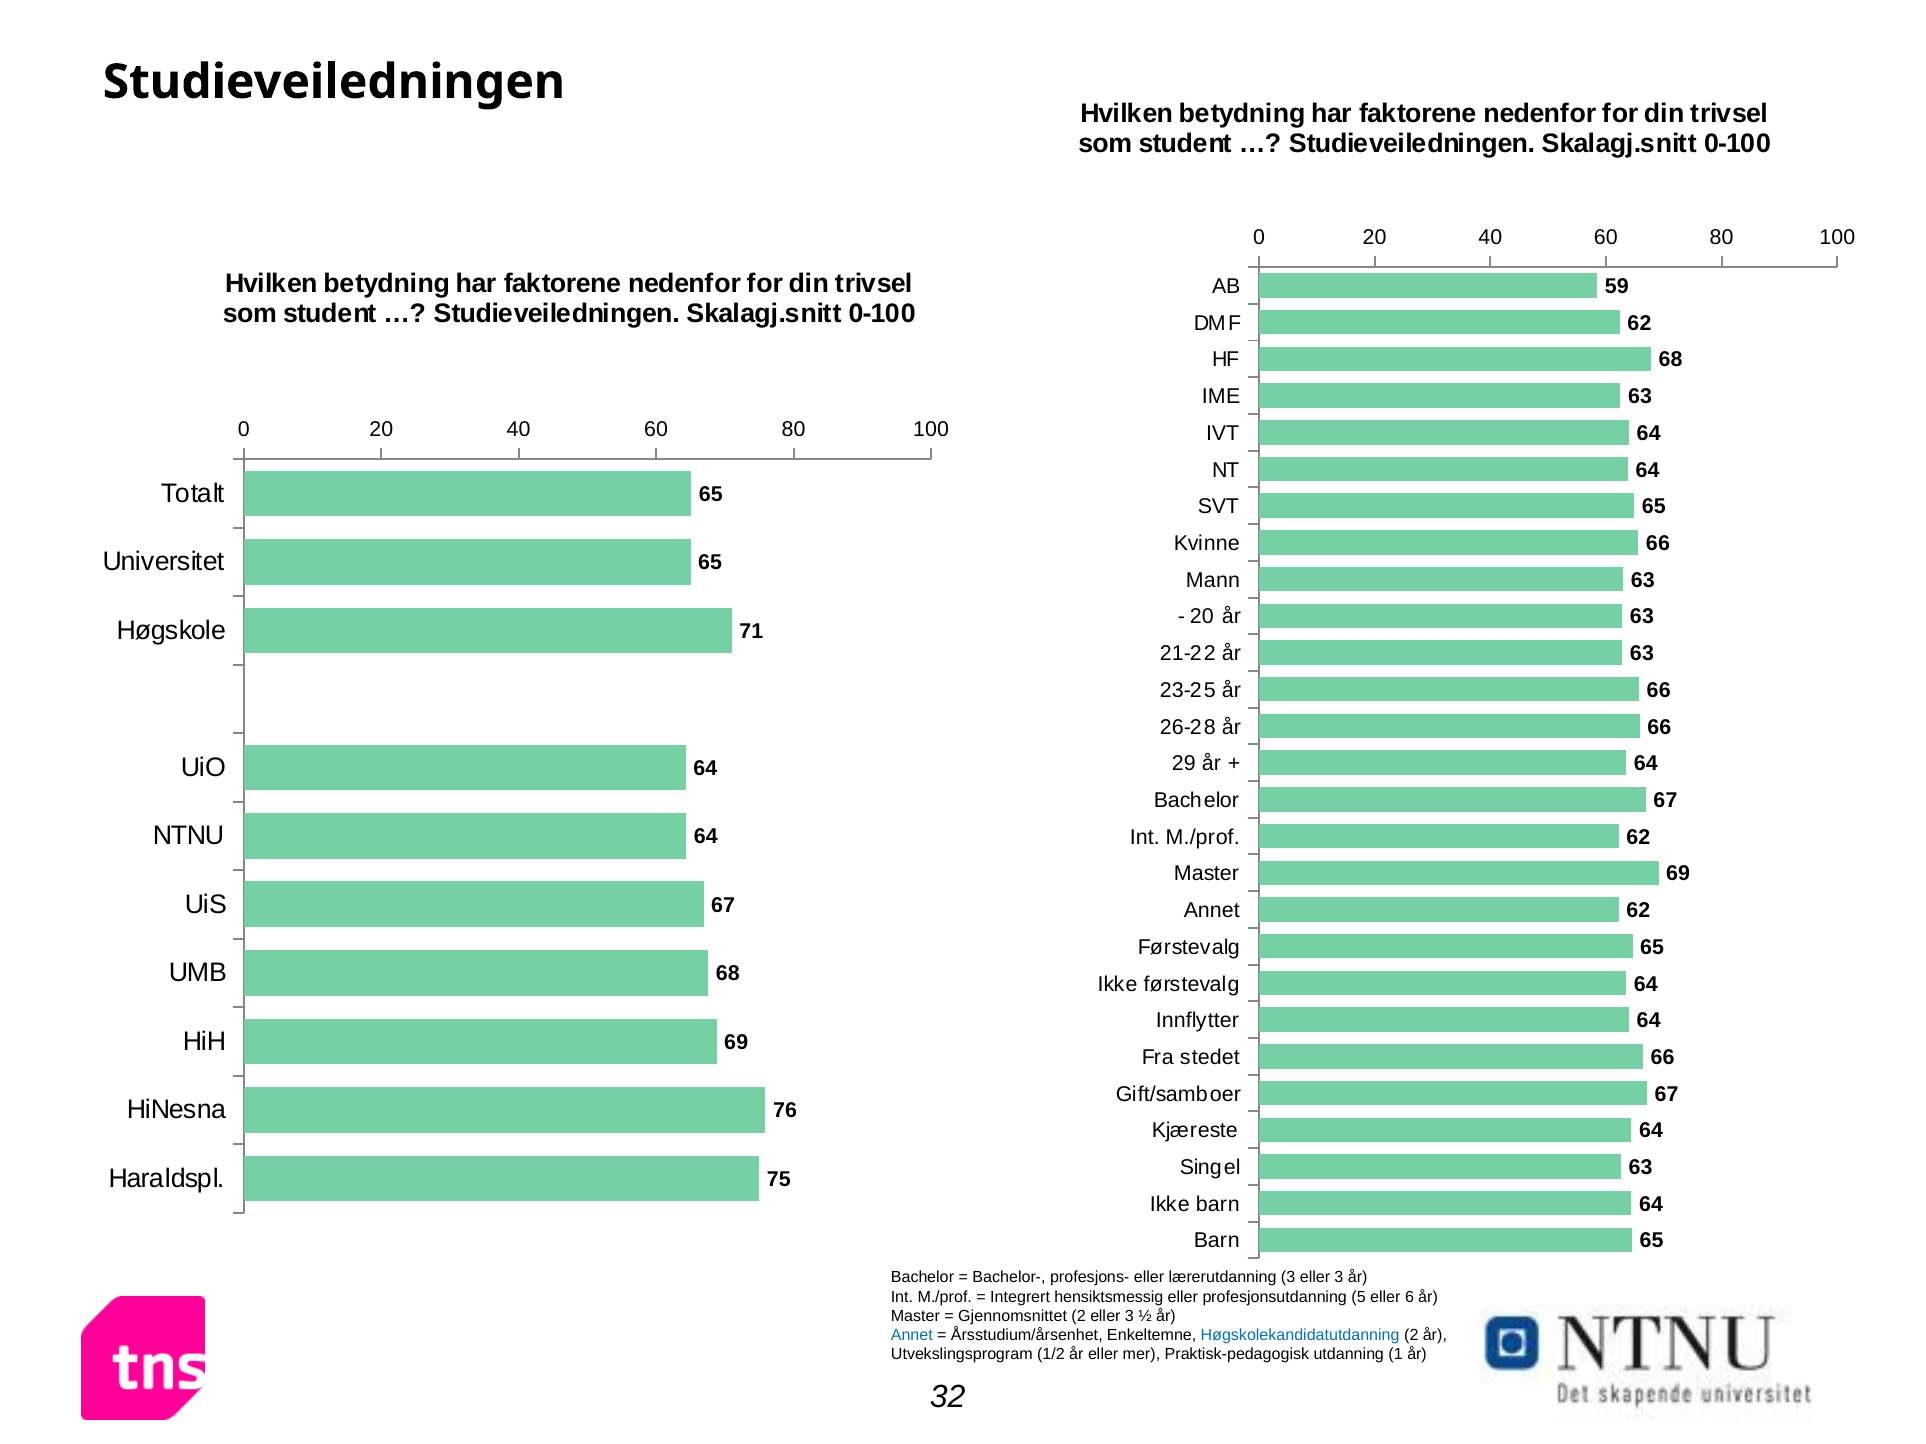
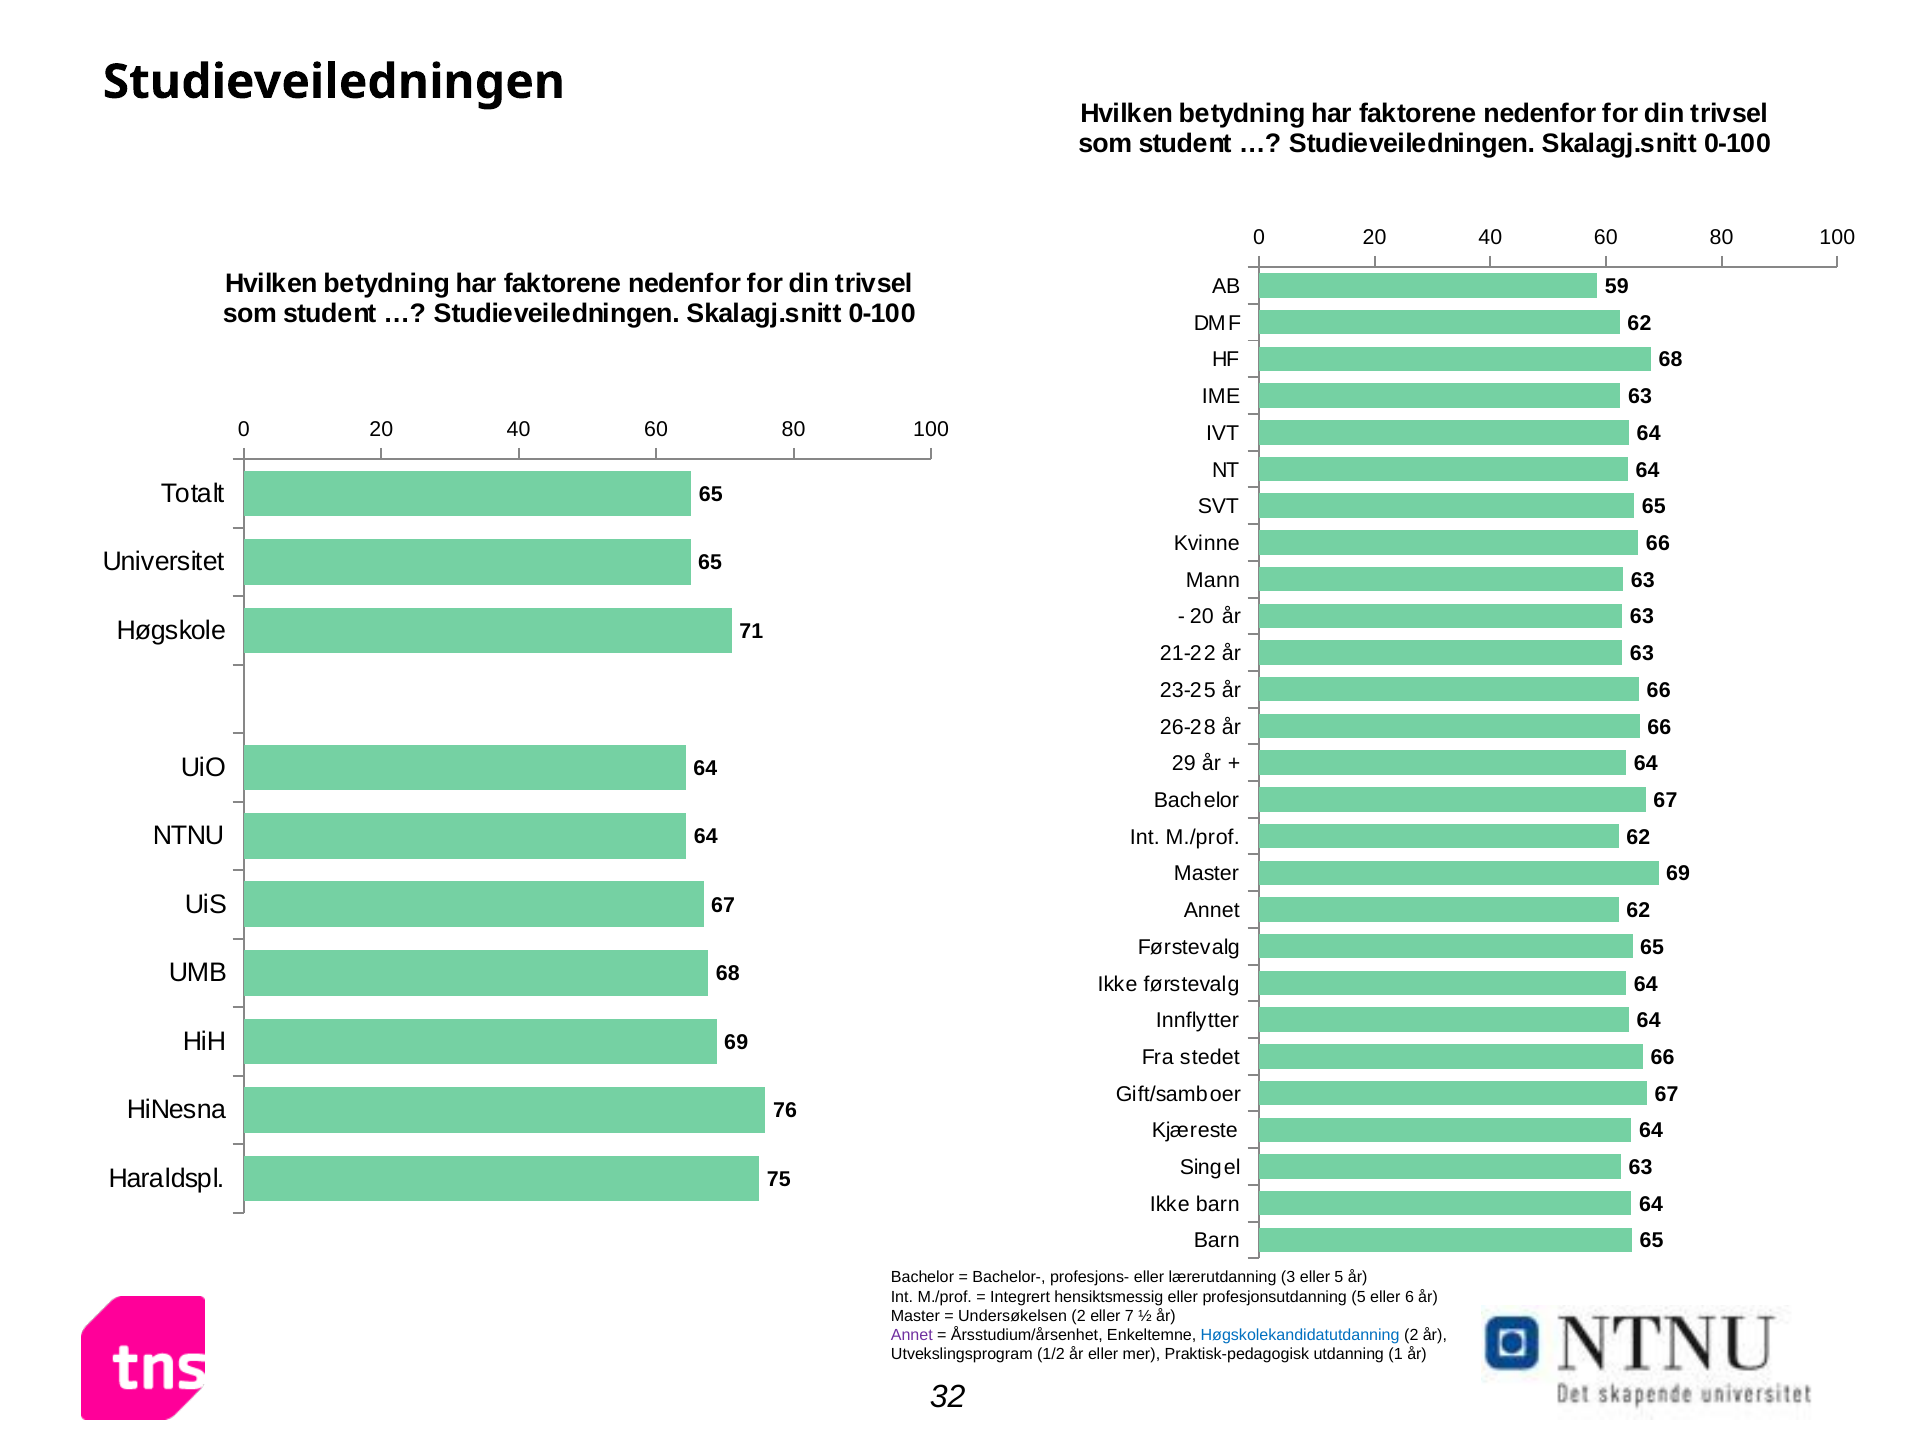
3 eller 3: 3 -> 5
Gjennomsnittet: Gjennomsnittet -> Undersøkelsen
2 eller 3: 3 -> 7
Annet at (912, 1336) colour: blue -> purple
